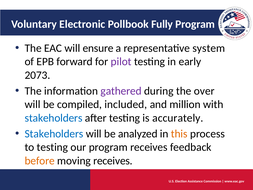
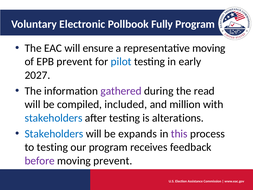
representative system: system -> moving
EPB forward: forward -> prevent
pilot colour: purple -> blue
2073: 2073 -> 2027
over: over -> read
accurately: accurately -> alterations
analyzed: analyzed -> expands
this colour: orange -> purple
before colour: orange -> purple
moving receives: receives -> prevent
